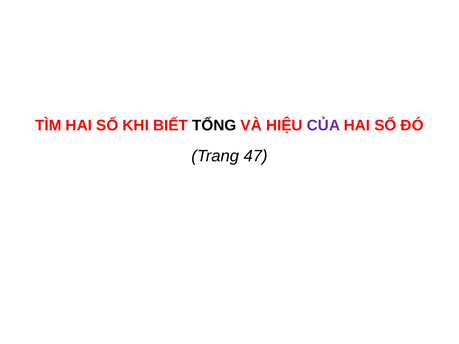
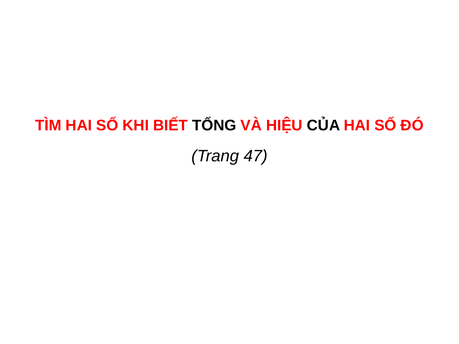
CỦA colour: purple -> black
